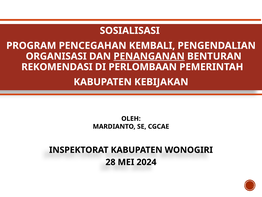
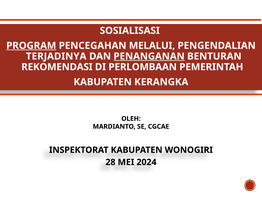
PROGRAM underline: none -> present
KEMBALI: KEMBALI -> MELALUI
ORGANISASI: ORGANISASI -> TERJADINYA
KEBIJAKAN: KEBIJAKAN -> KERANGKA
